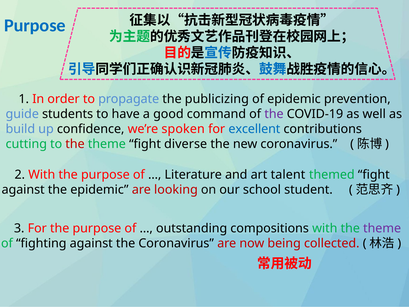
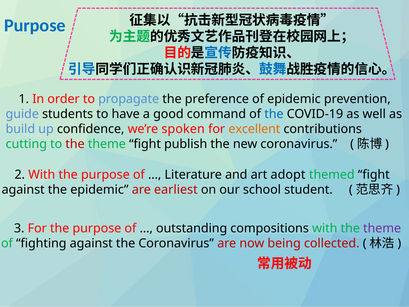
publicizing: publicizing -> preference
the at (274, 114) colour: purple -> blue
excellent colour: blue -> orange
diverse: diverse -> publish
talent: talent -> adopt
looking: looking -> earliest
